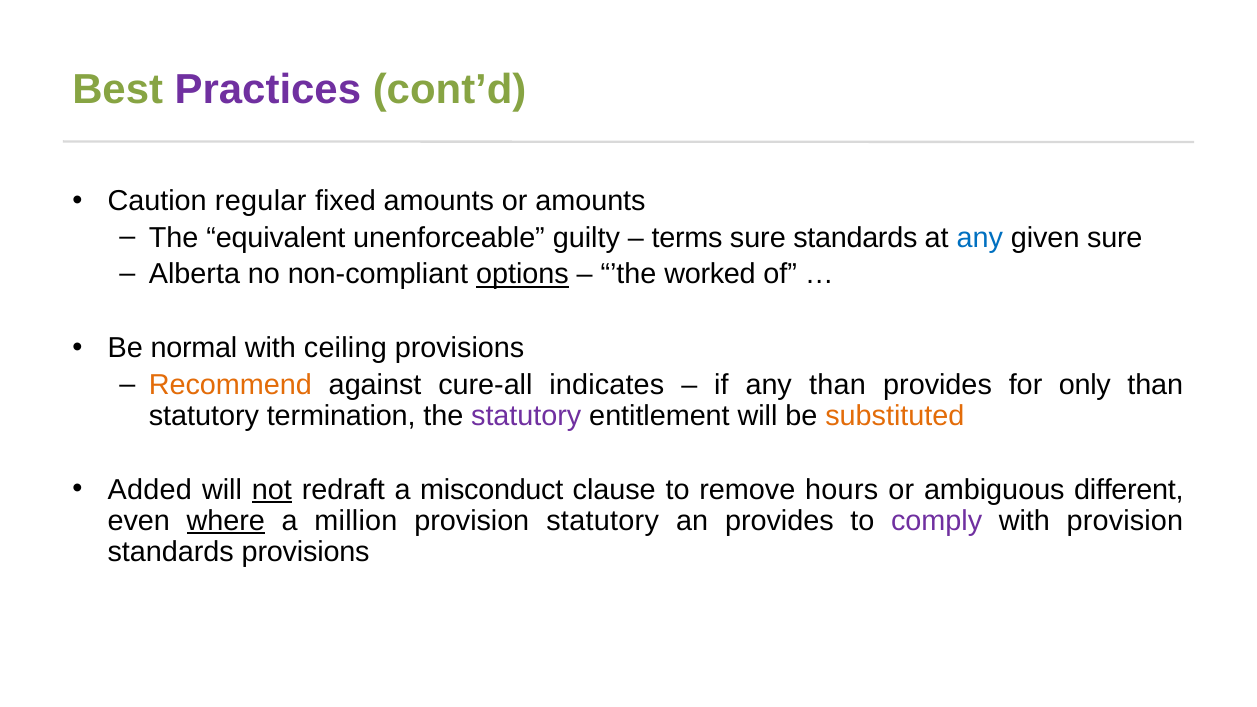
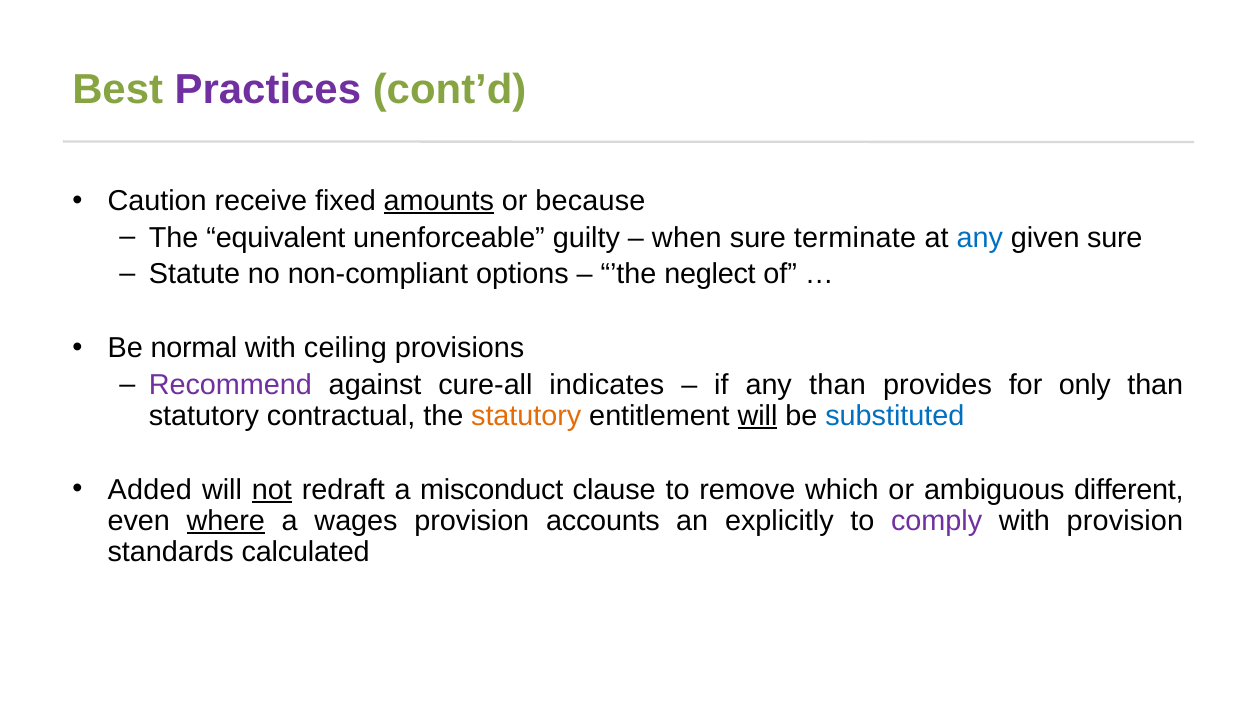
regular: regular -> receive
amounts at (439, 201) underline: none -> present
or amounts: amounts -> because
terms: terms -> when
sure standards: standards -> terminate
Alberta: Alberta -> Statute
options underline: present -> none
worked: worked -> neglect
Recommend colour: orange -> purple
termination: termination -> contractual
statutory at (526, 416) colour: purple -> orange
will at (758, 416) underline: none -> present
substituted colour: orange -> blue
hours: hours -> which
million: million -> wages
provision statutory: statutory -> accounts
an provides: provides -> explicitly
standards provisions: provisions -> calculated
